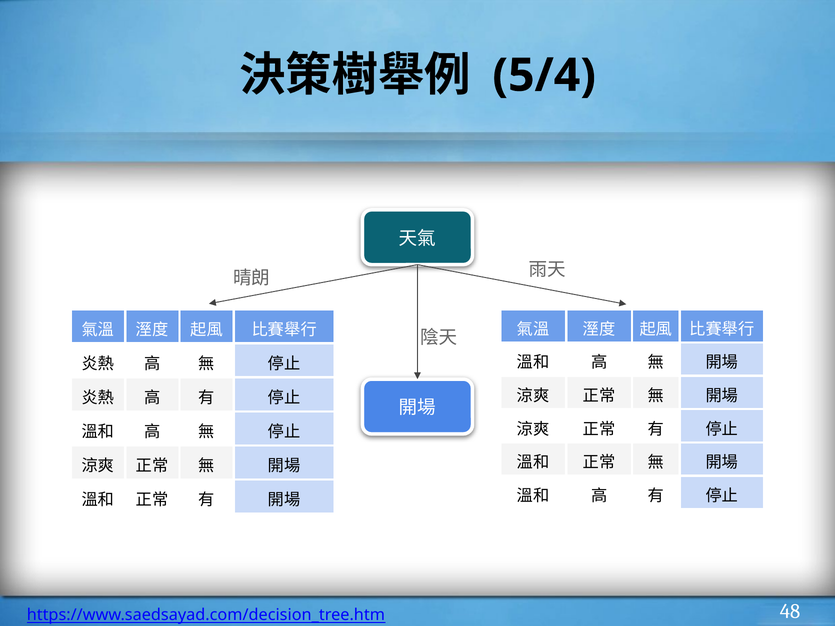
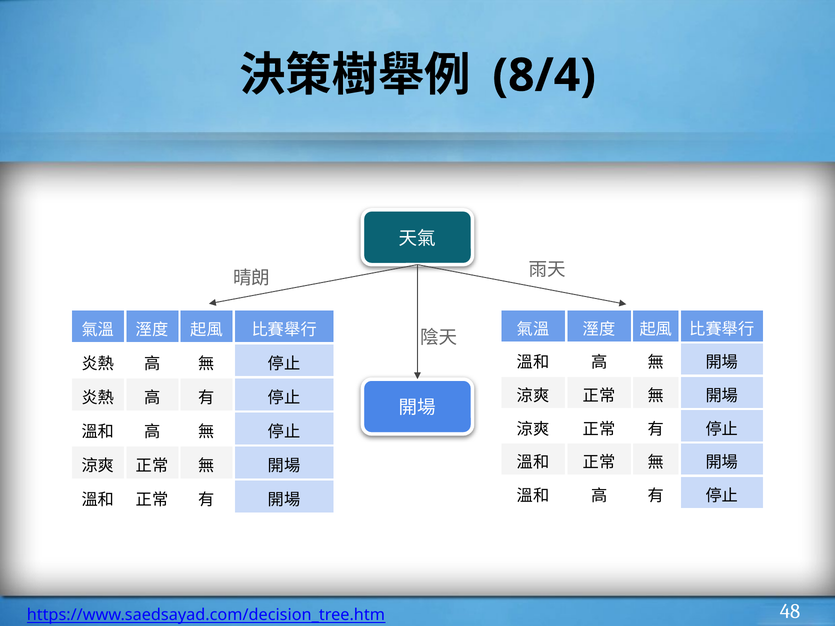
5/4: 5/4 -> 8/4
